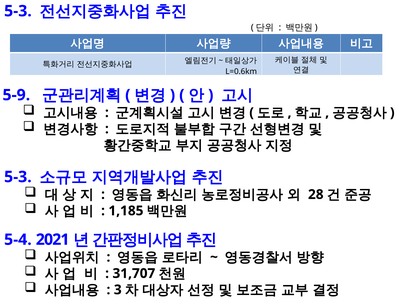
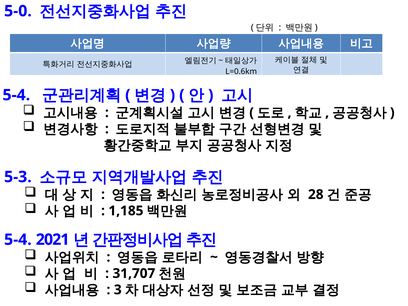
5-3 at (18, 11): 5-3 -> 5-0
5-9 at (16, 95): 5-9 -> 5-4
